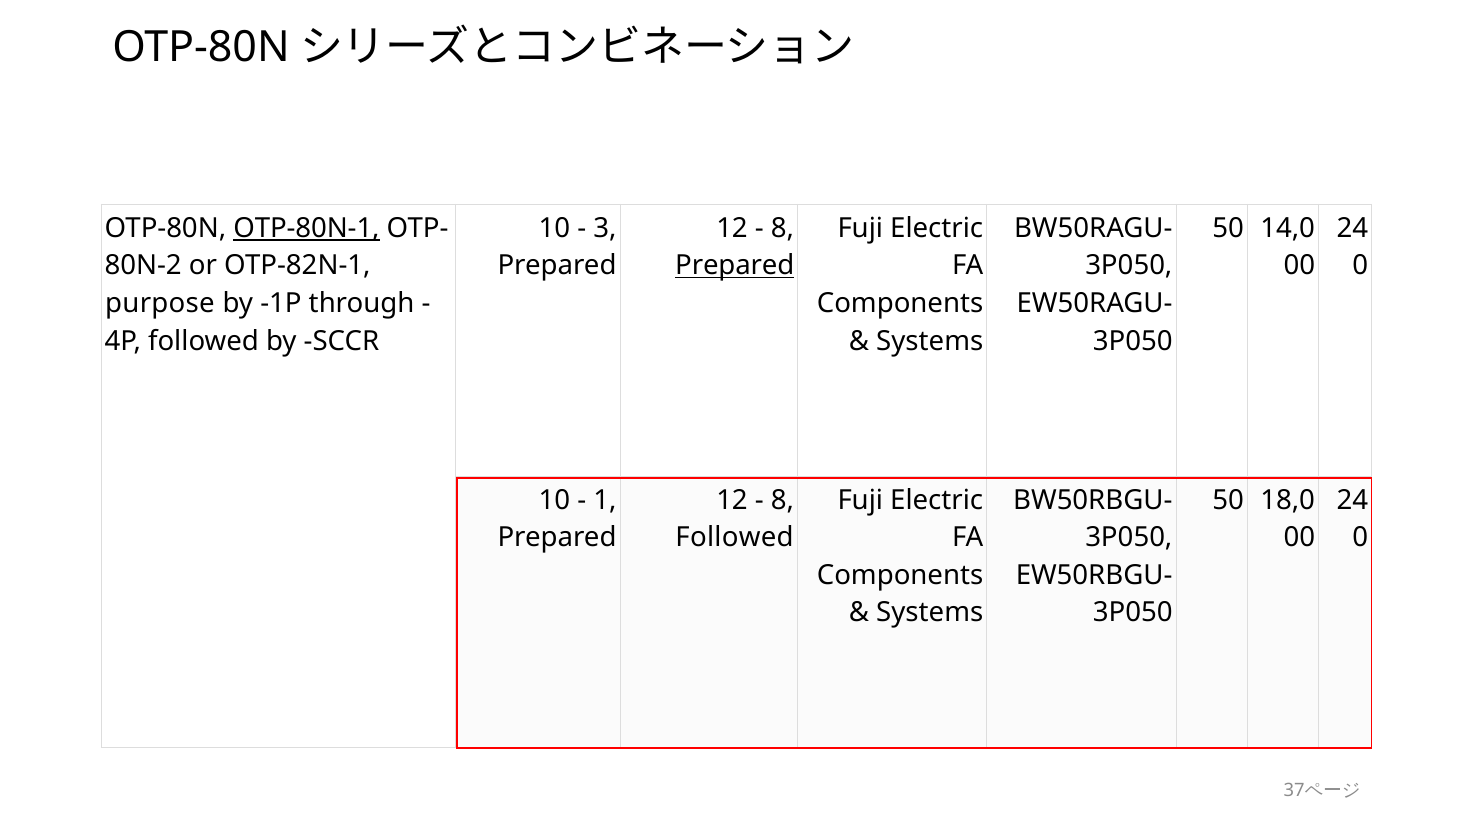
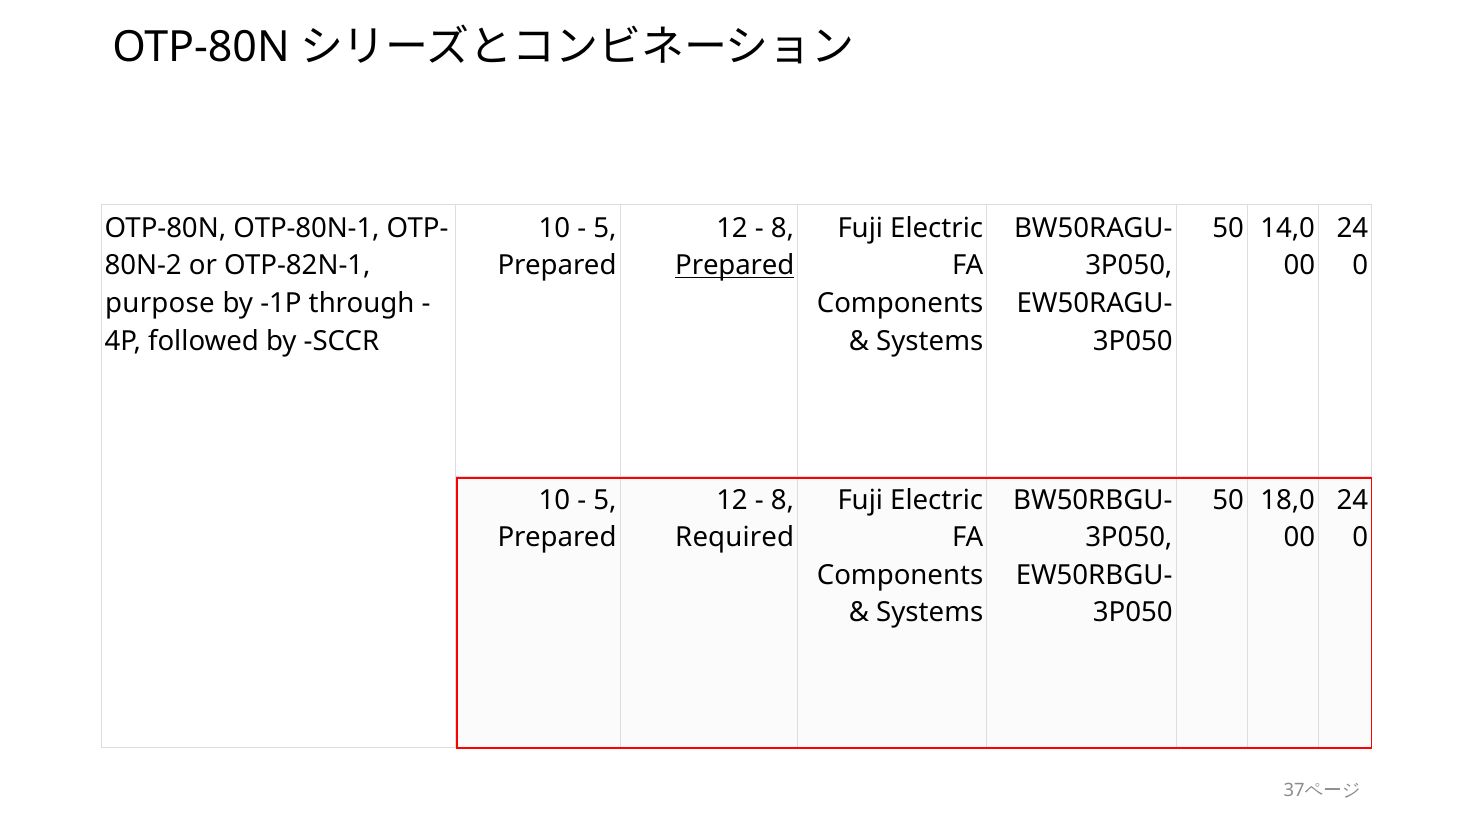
OTP-80N-1 underline: present -> none
3 at (605, 228): 3 -> 5
1 at (605, 500): 1 -> 5
Followed at (735, 537): Followed -> Required
